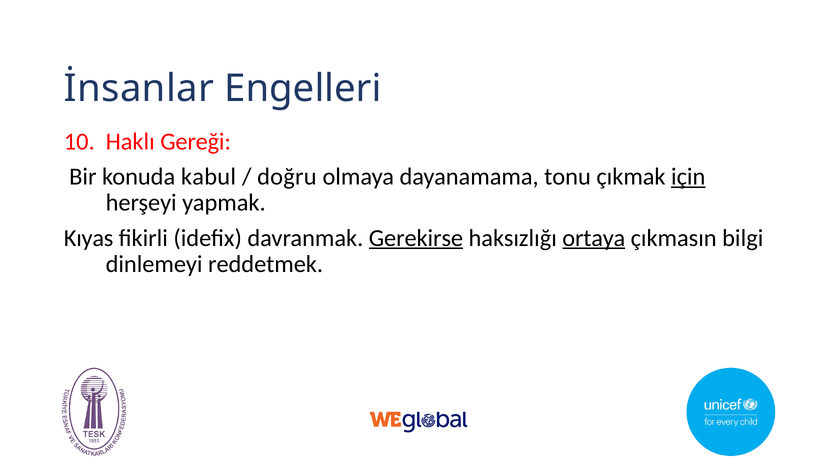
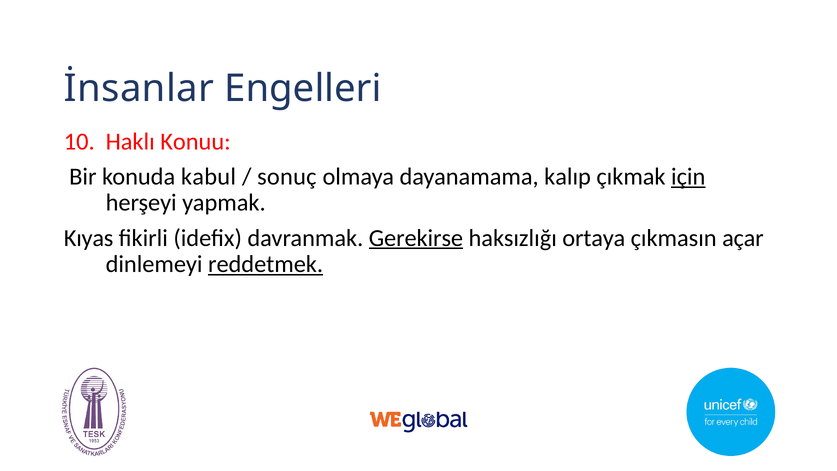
Gereği: Gereği -> Konuu
doğru: doğru -> sonuç
tonu: tonu -> kalıp
ortaya underline: present -> none
bilgi: bilgi -> açar
reddetmek underline: none -> present
